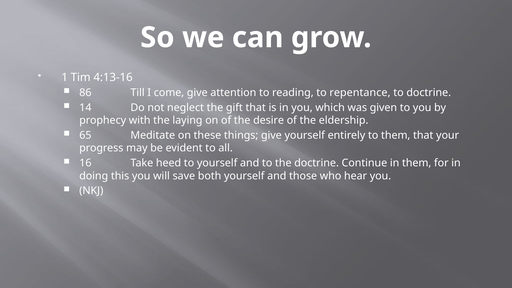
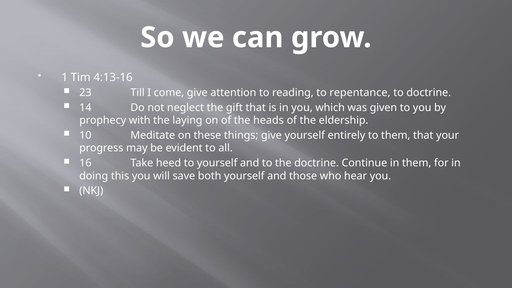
86: 86 -> 23
desire: desire -> heads
65: 65 -> 10
